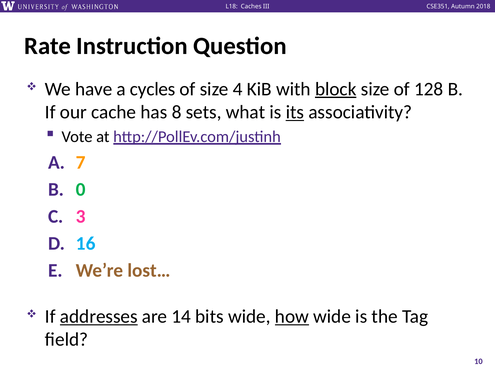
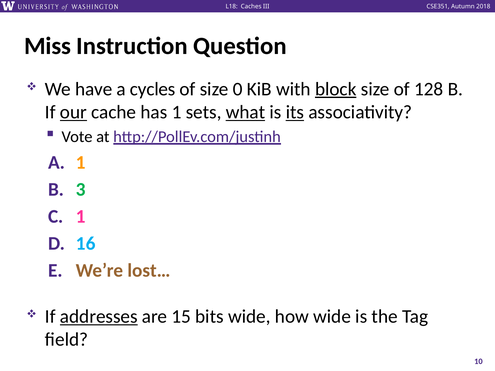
Rate: Rate -> Miss
4: 4 -> 0
our underline: none -> present
has 8: 8 -> 1
what underline: none -> present
A 7: 7 -> 1
0: 0 -> 3
3 at (81, 217): 3 -> 1
14: 14 -> 15
how underline: present -> none
